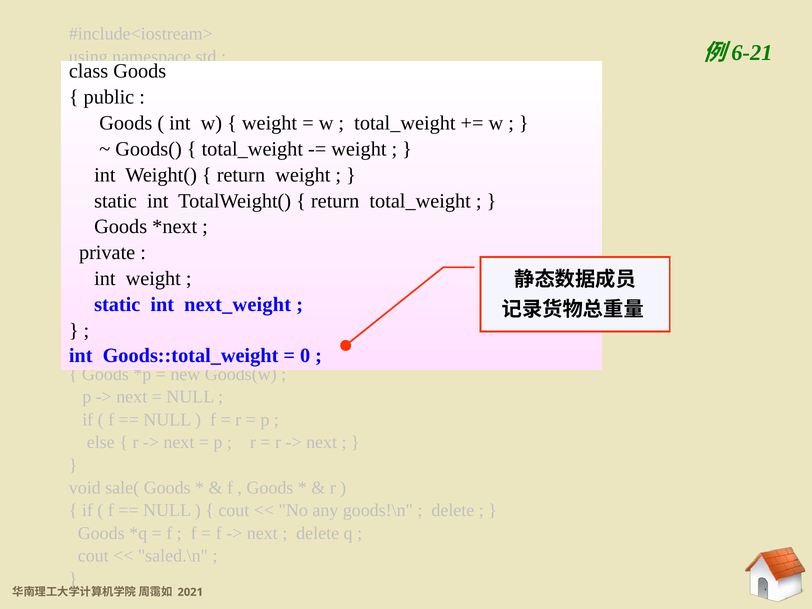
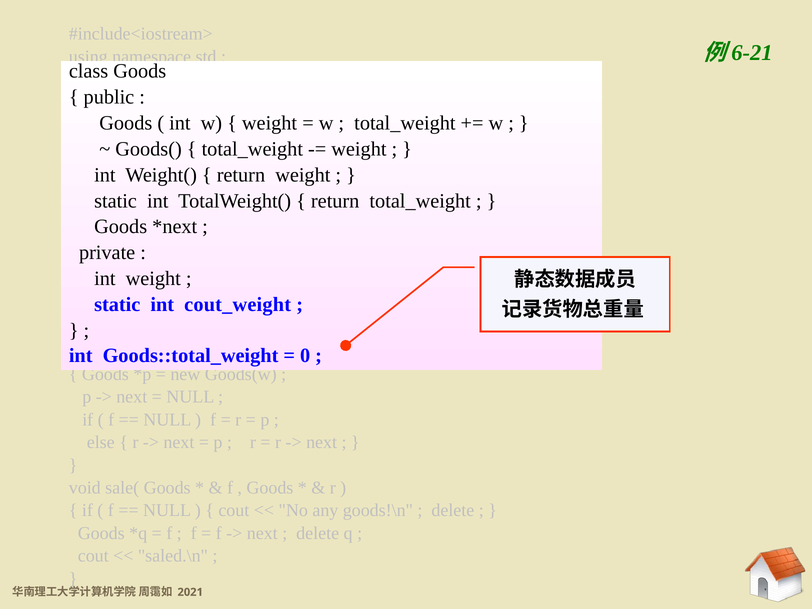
next_weight: next_weight -> cout_weight
